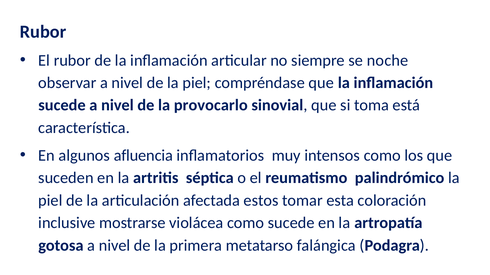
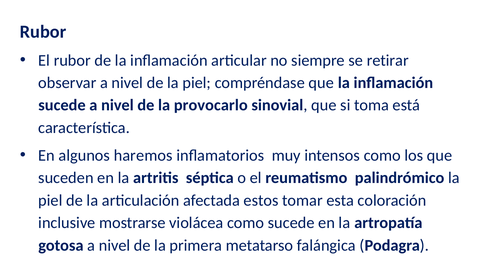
noche: noche -> retirar
afluencia: afluencia -> haremos
